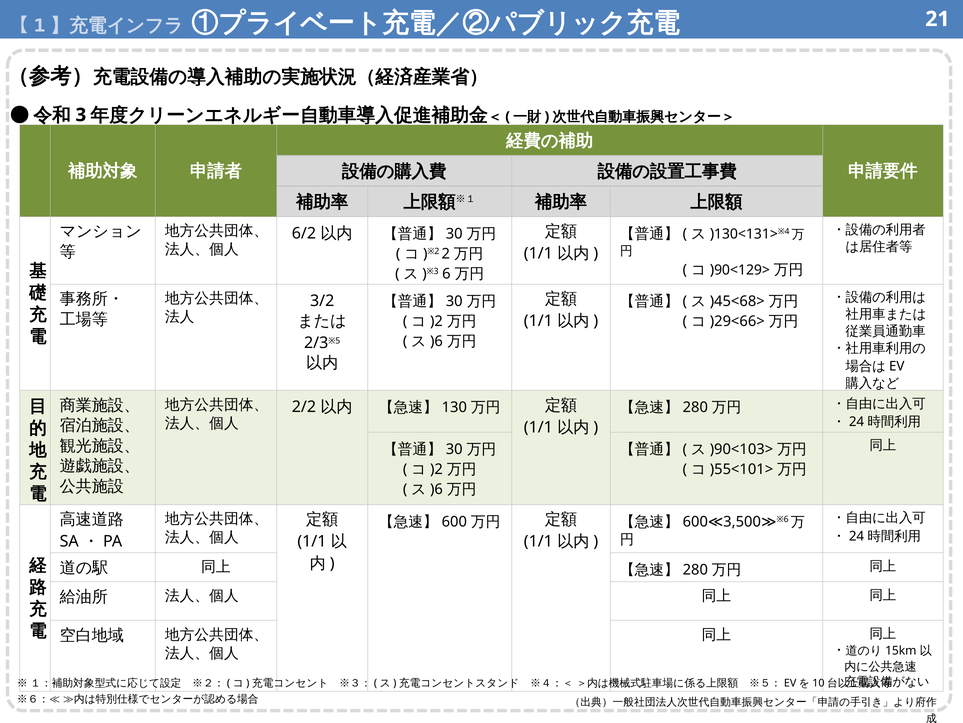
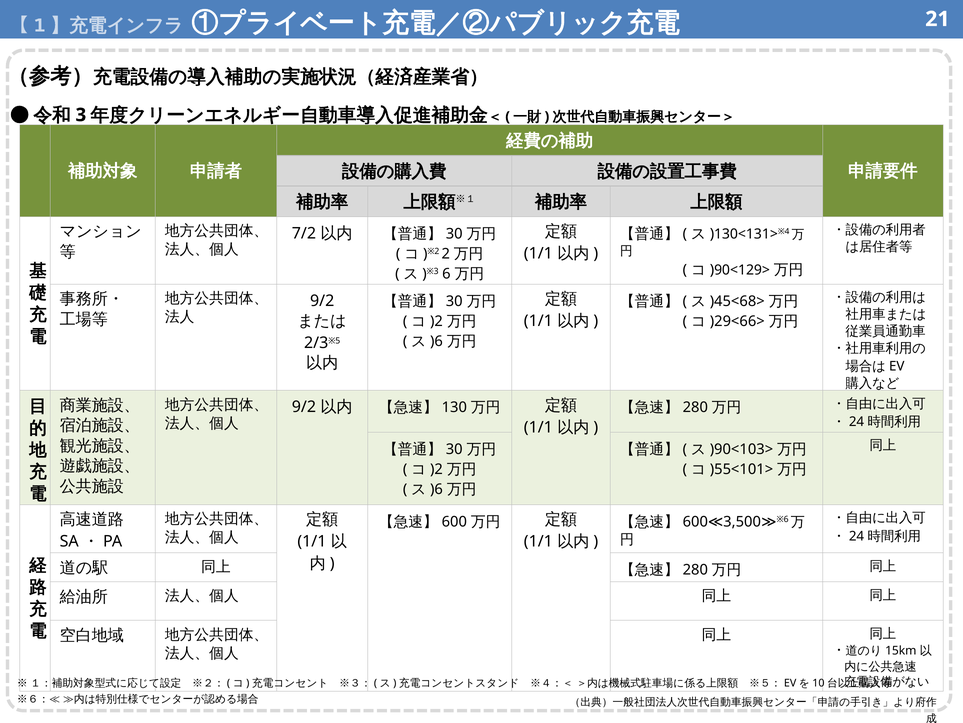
6/2: 6/2 -> 7/2
3/2 at (322, 301): 3/2 -> 9/2
2/2 at (304, 407): 2/2 -> 9/2
